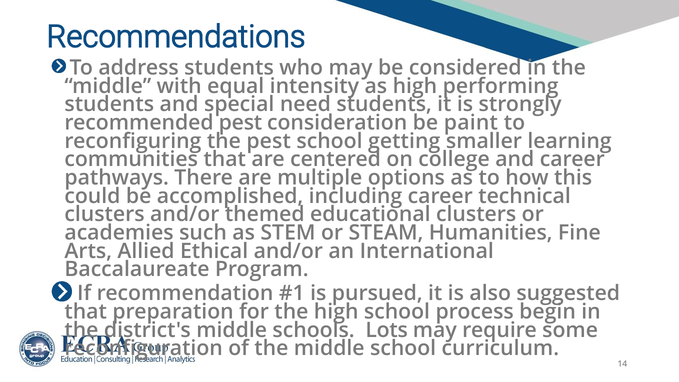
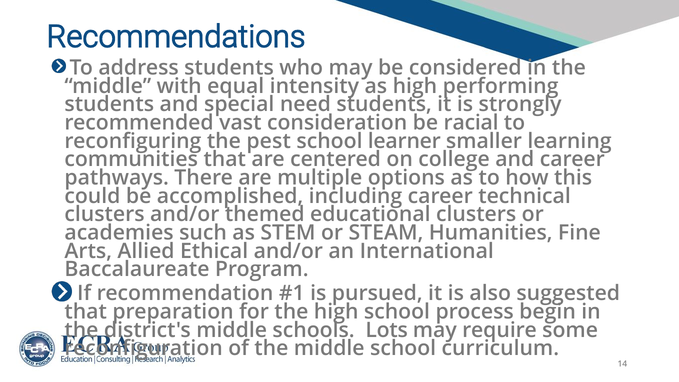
recommended pest: pest -> vast
paint: paint -> racial
getting: getting -> learner
